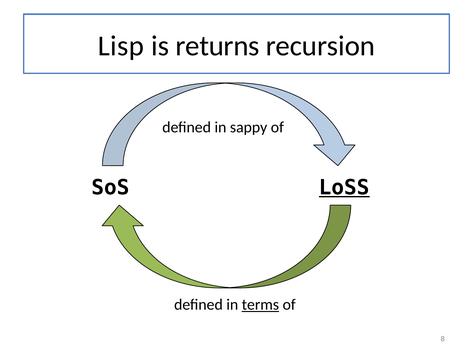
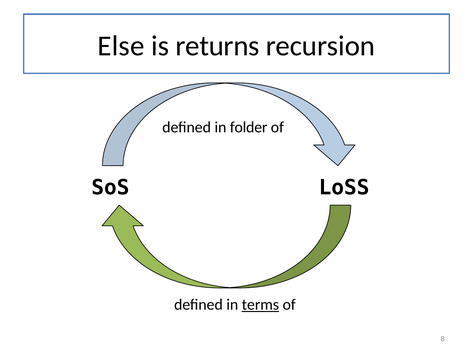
Lisp: Lisp -> Else
sappy: sappy -> folder
LoSS underline: present -> none
